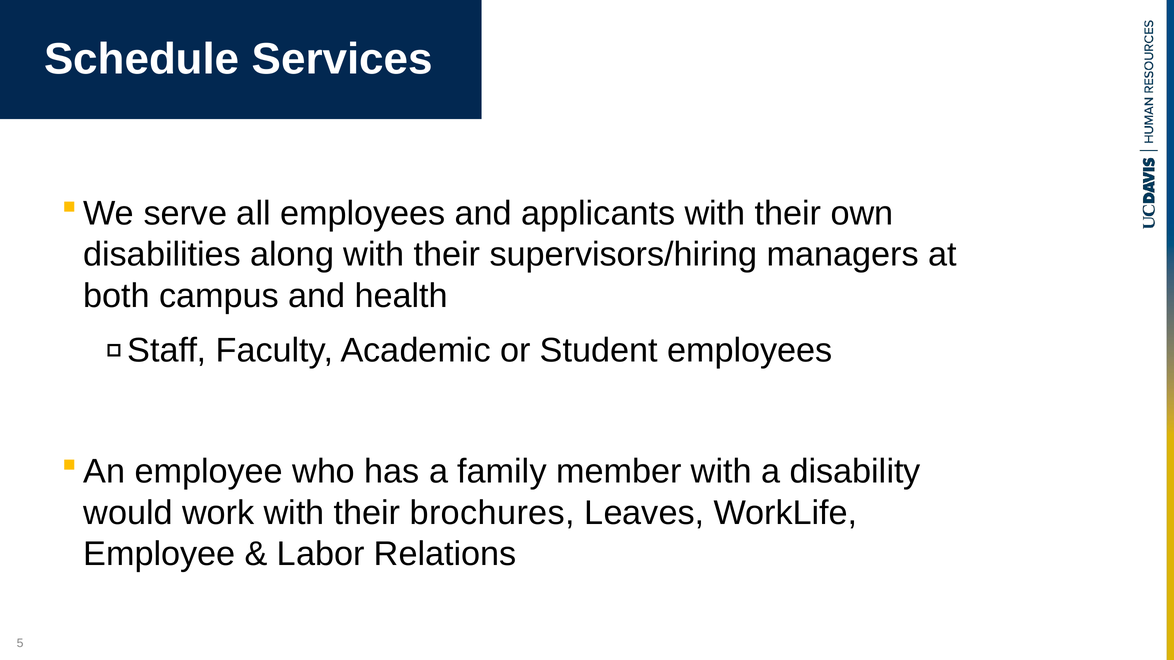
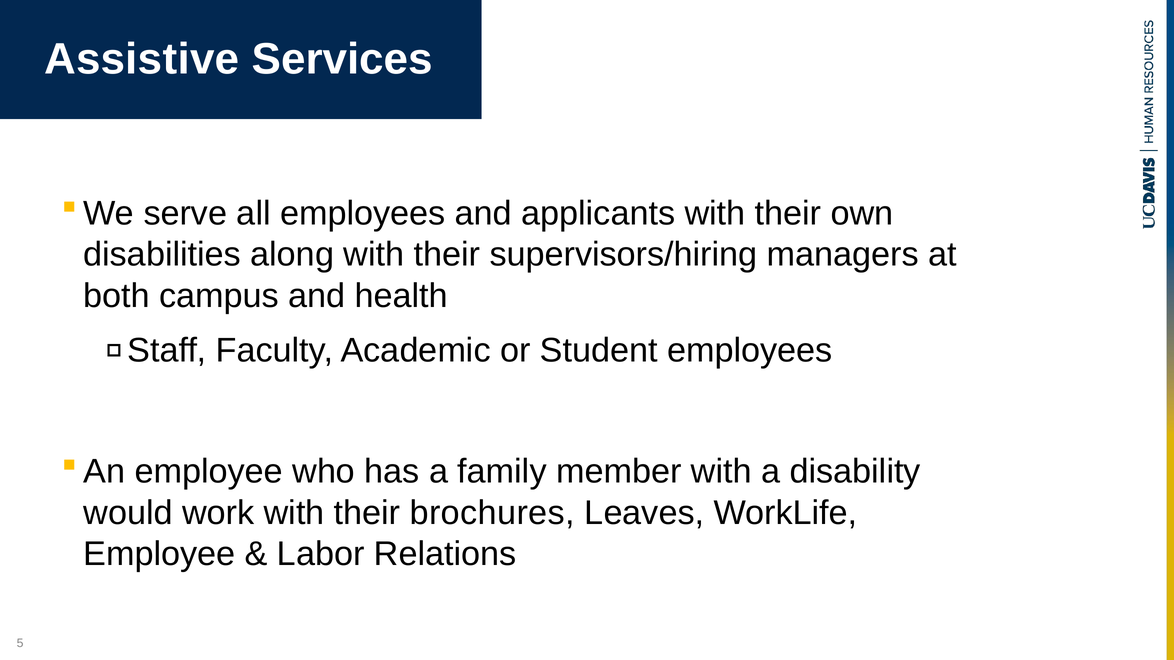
Schedule: Schedule -> Assistive
